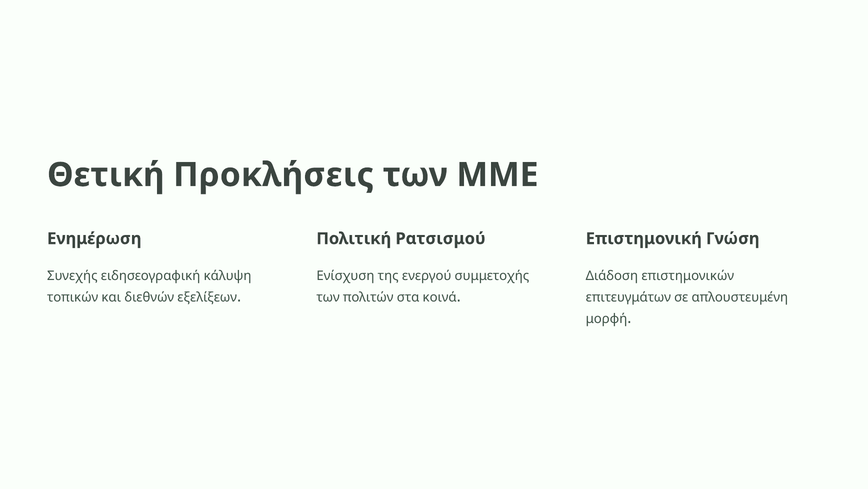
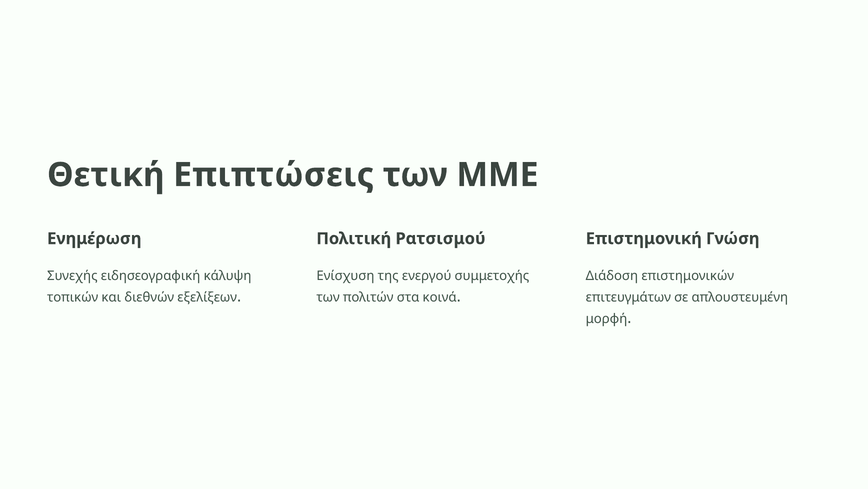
Προκλήσεις: Προκλήσεις -> Επιπτώσεις
